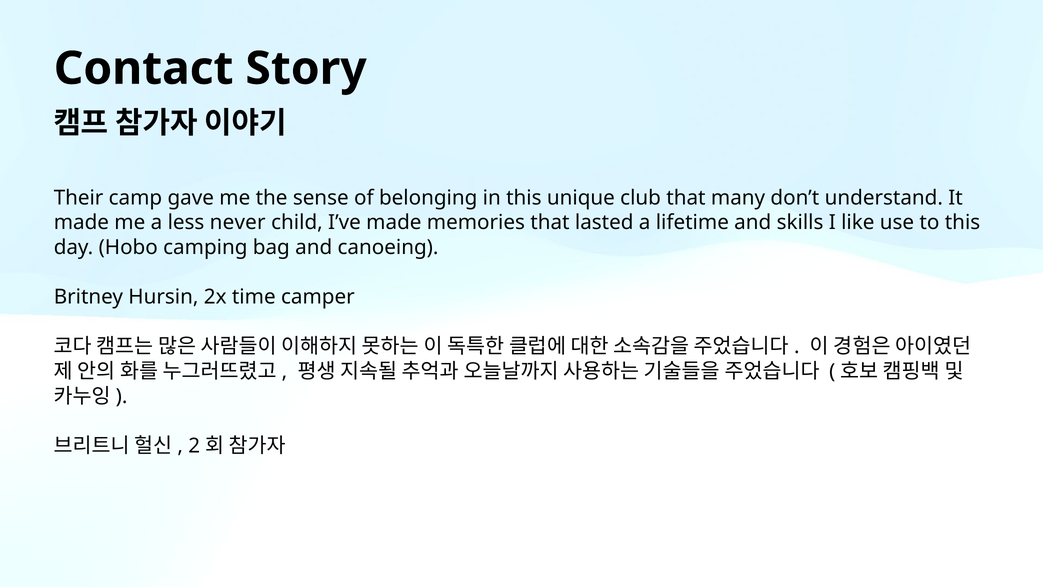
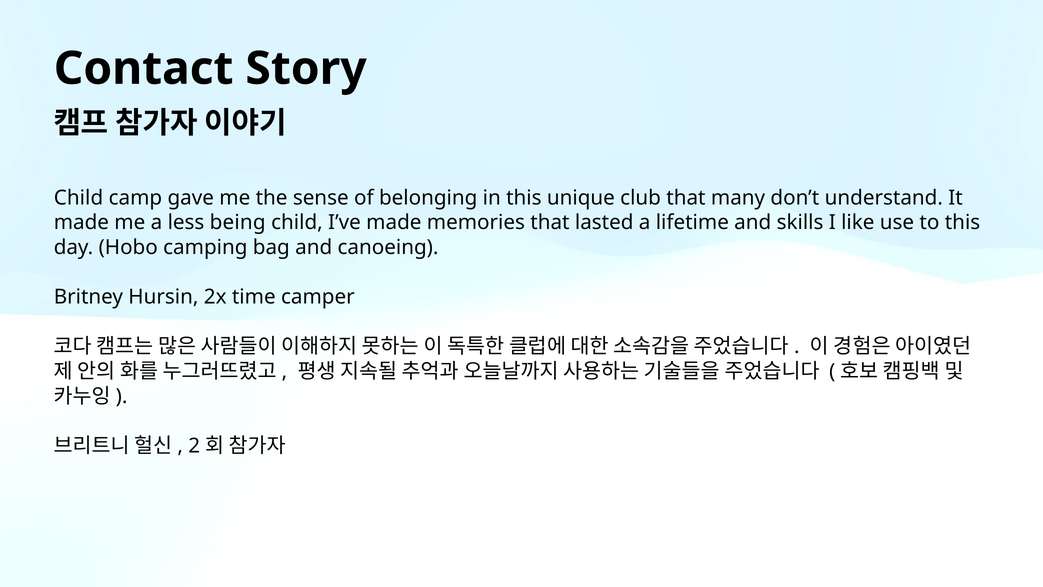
Their at (79, 198): Their -> Child
never: never -> being
